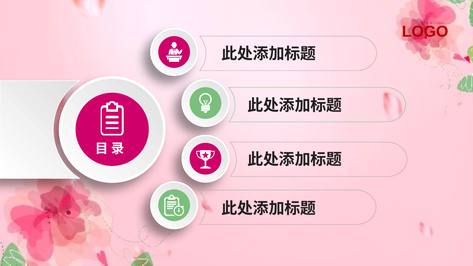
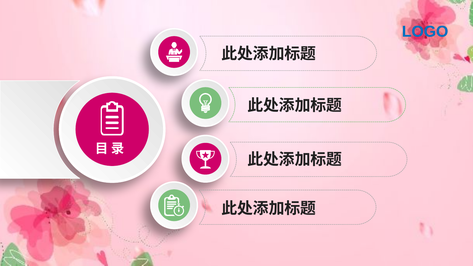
LOGO colour: red -> blue
